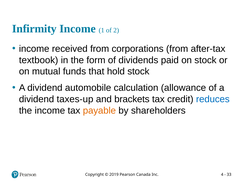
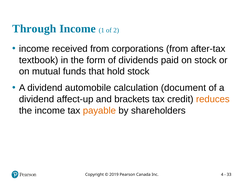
Infirmity: Infirmity -> Through
allowance: allowance -> document
taxes-up: taxes-up -> affect-up
reduces colour: blue -> orange
